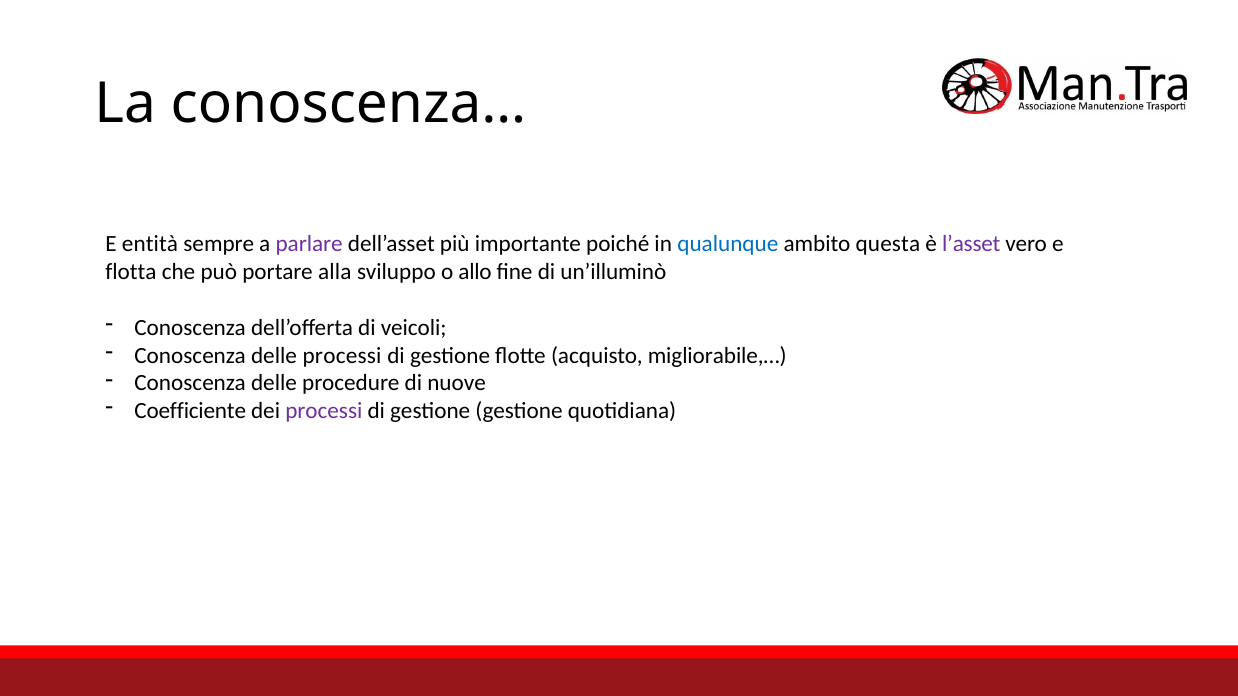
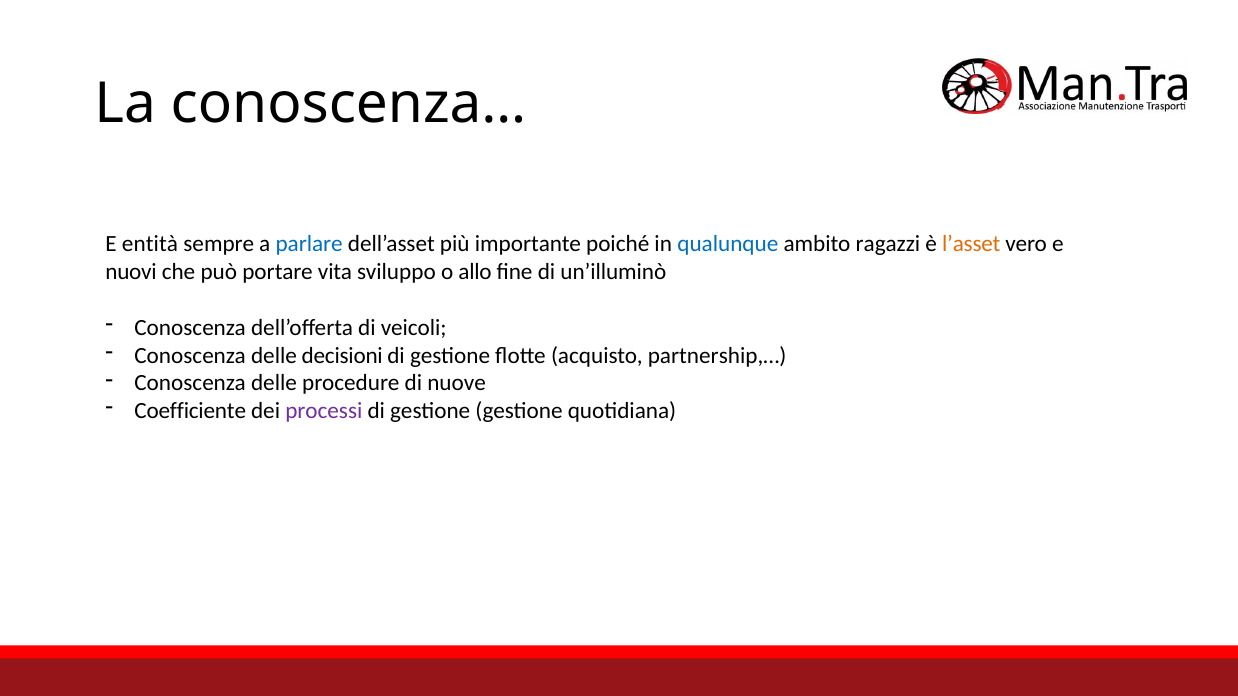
parlare colour: purple -> blue
questa: questa -> ragazzi
l’asset colour: purple -> orange
flotta: flotta -> nuovi
alla: alla -> vita
delle processi: processi -> decisioni
migliorabile,…: migliorabile,… -> partnership,…
